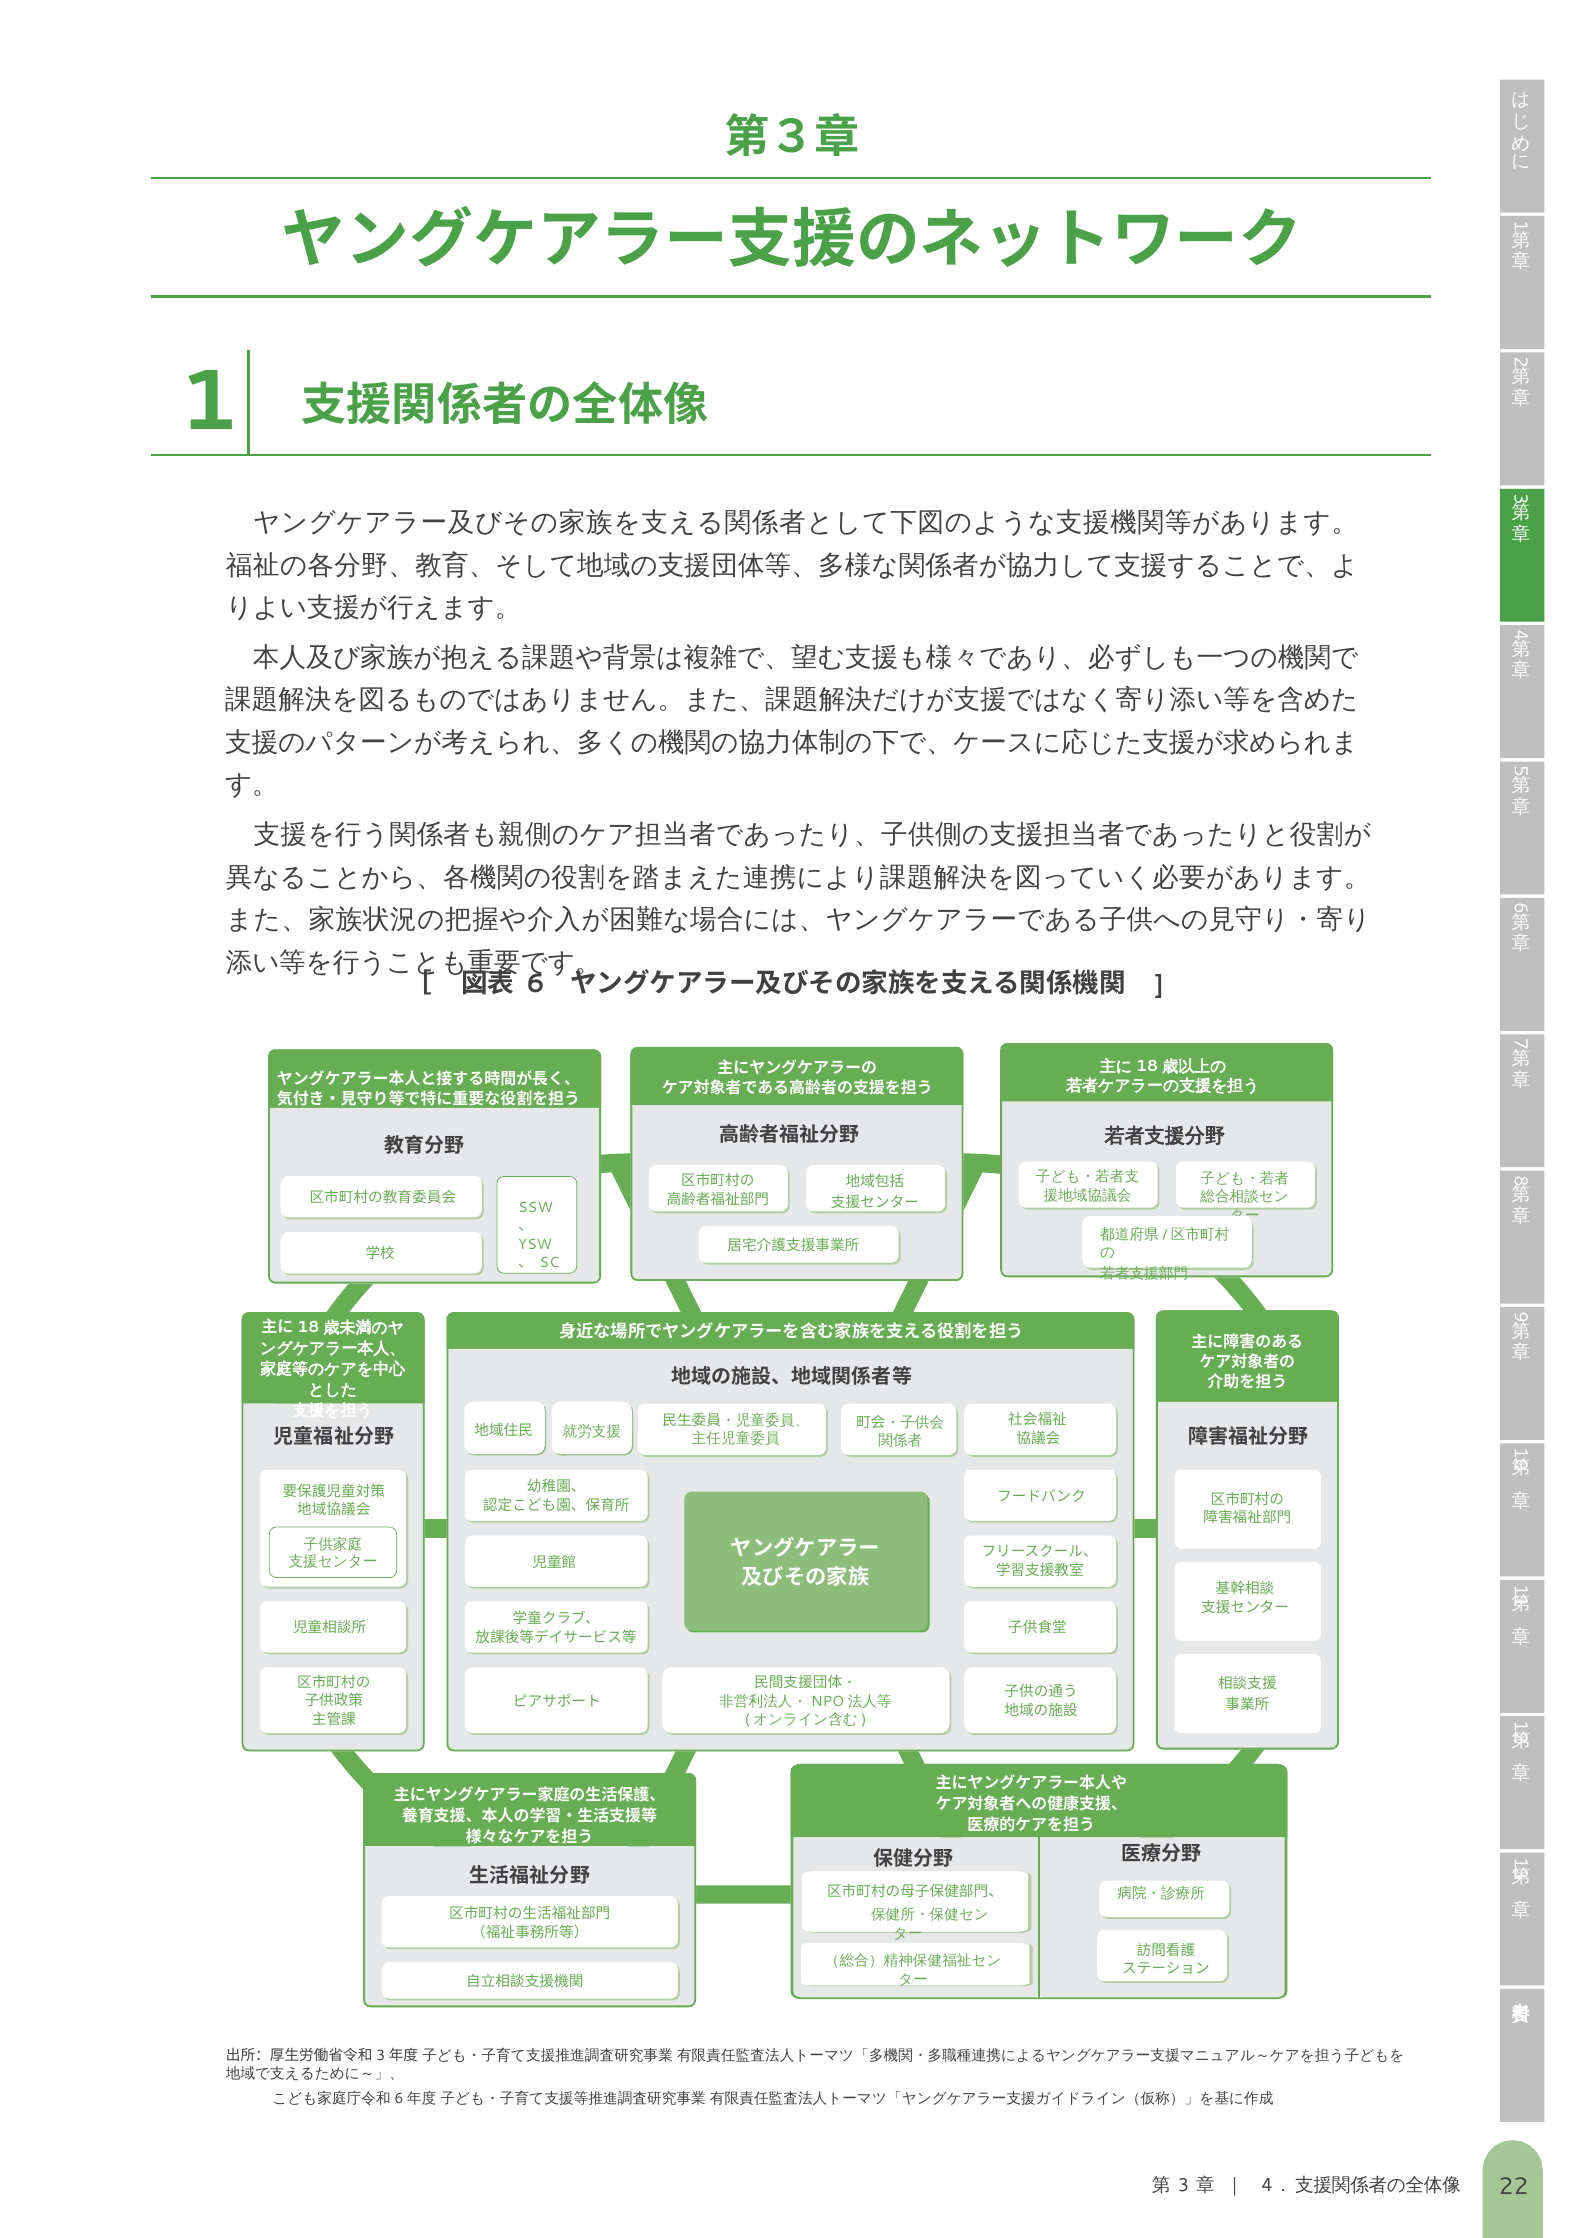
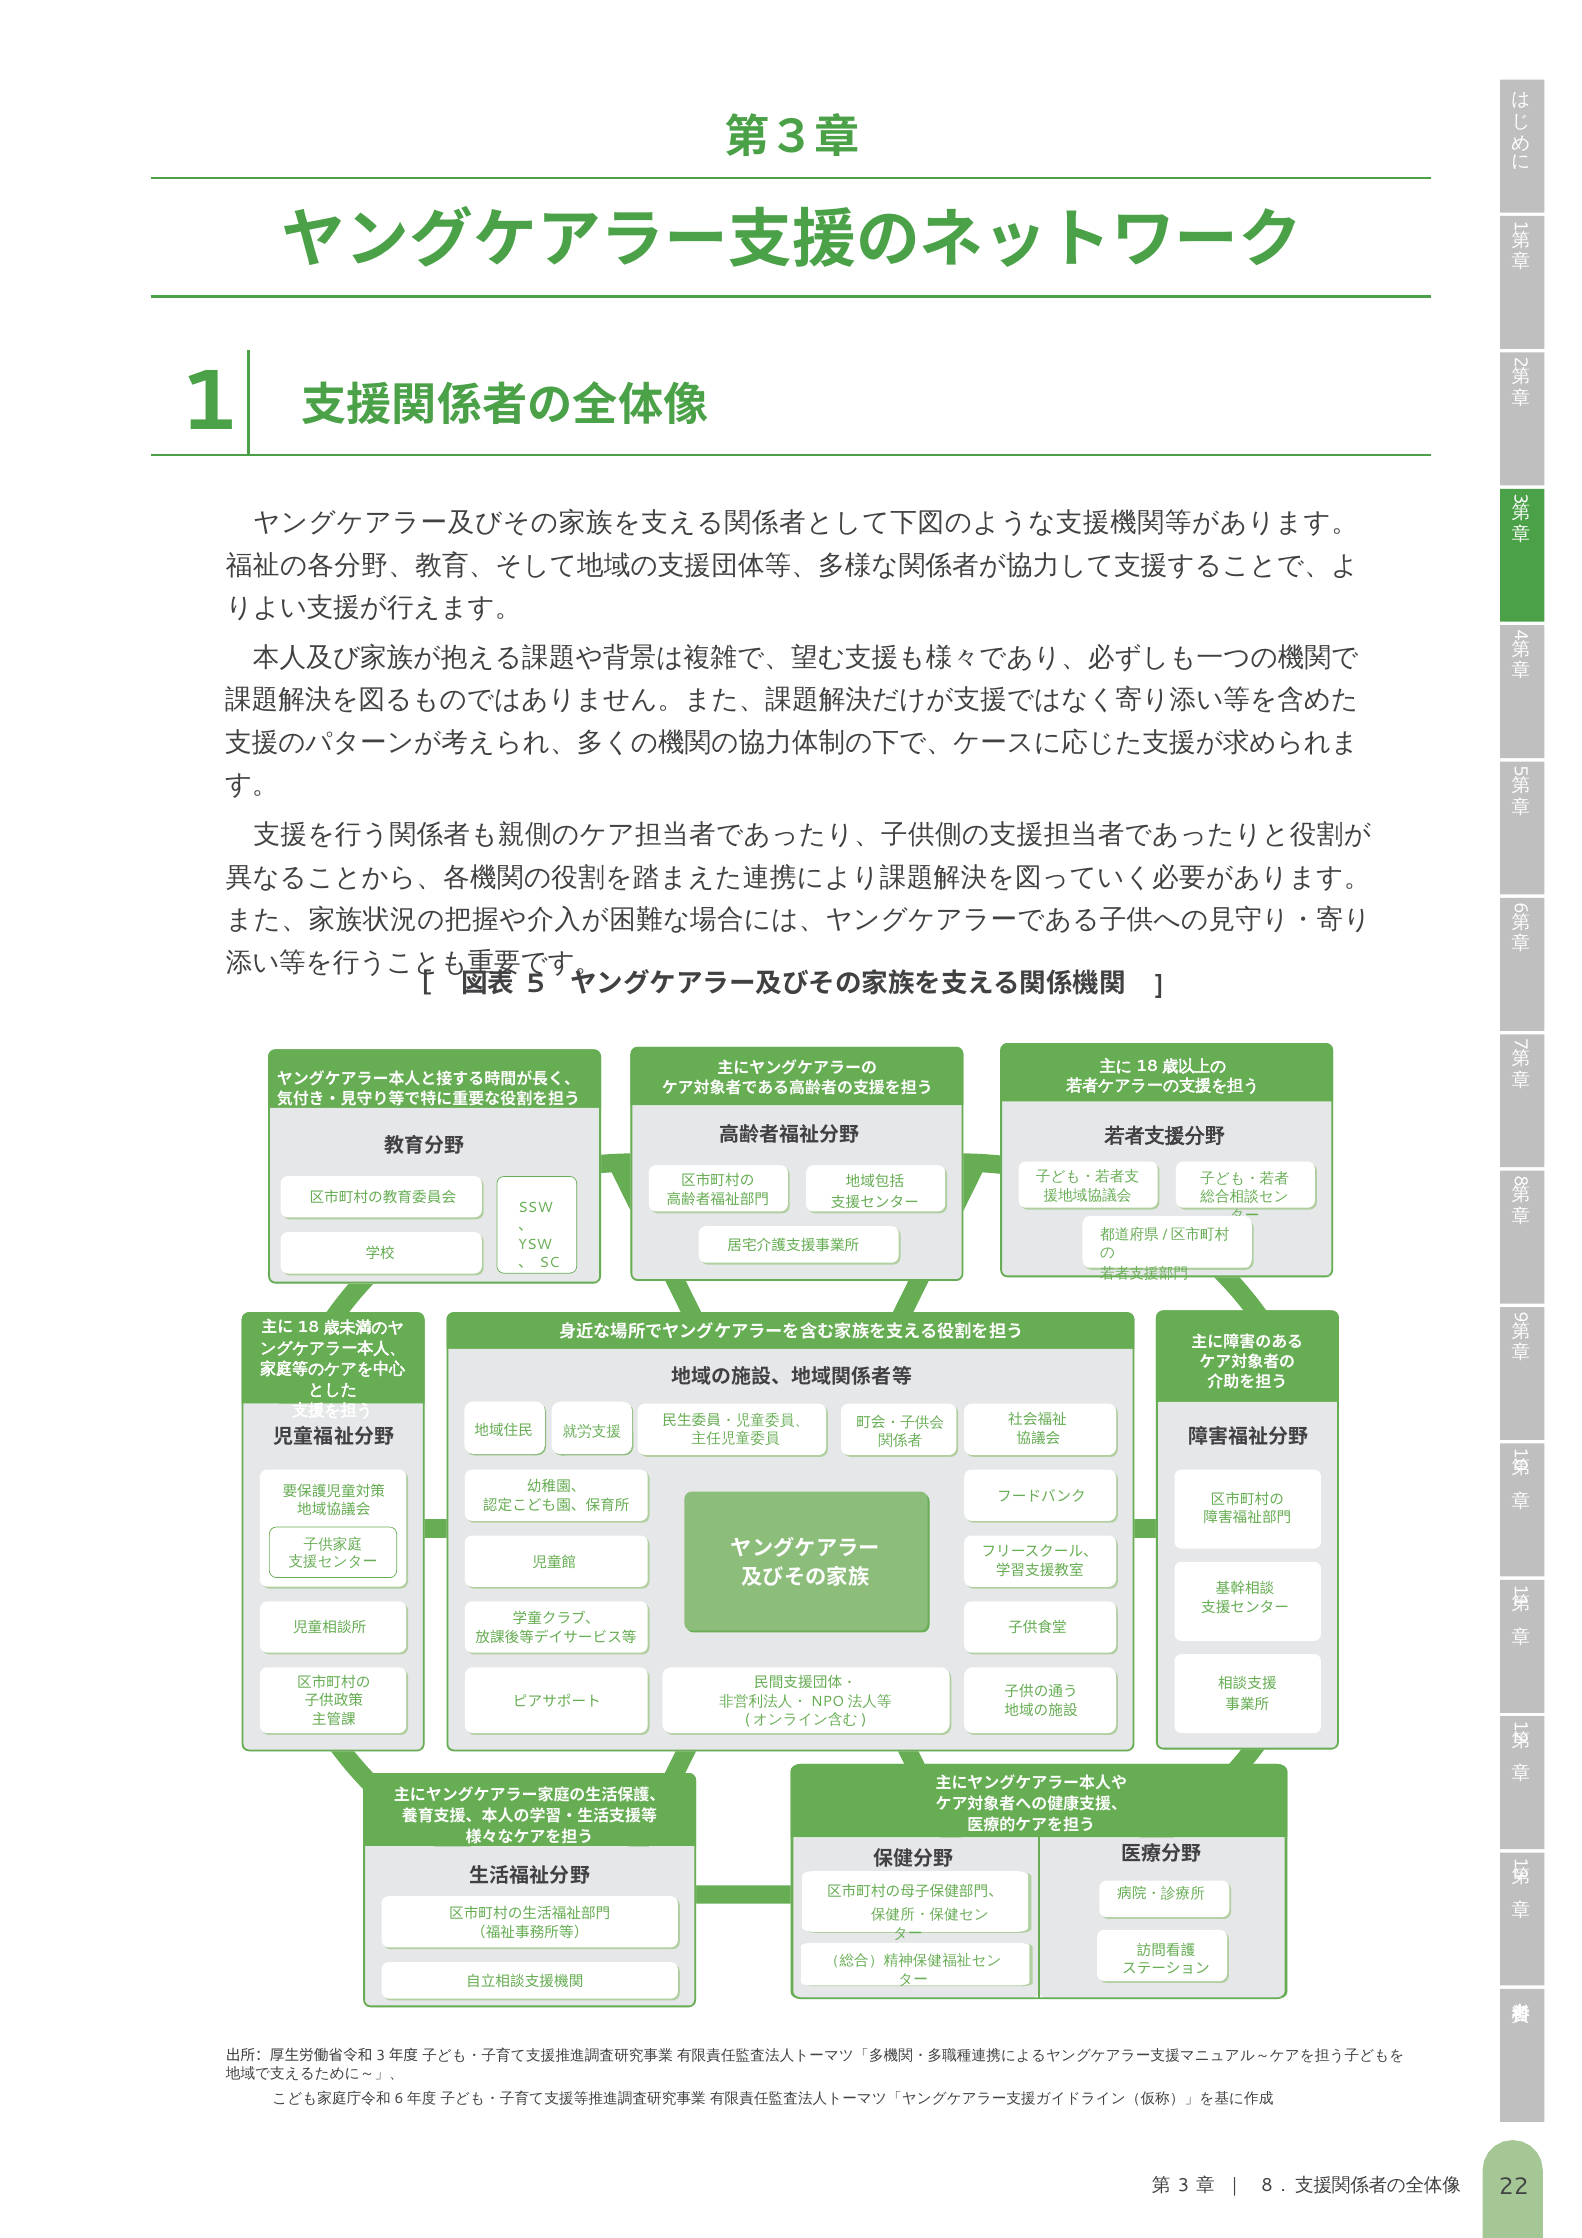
6 at (536, 984): 6 -> 5
4 at (1267, 2185): 4 -> 8
